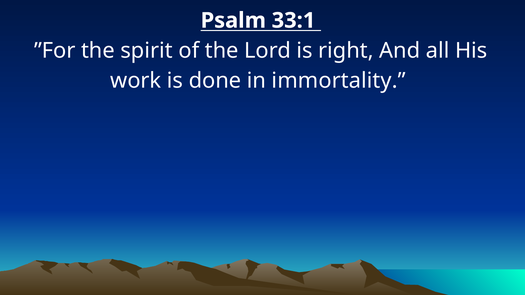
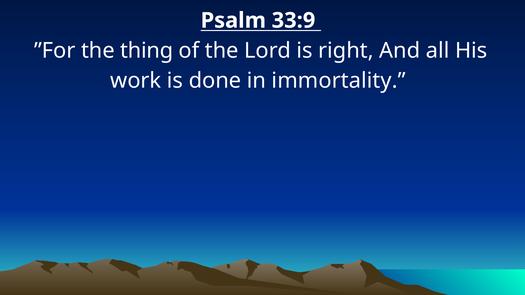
33:1: 33:1 -> 33:9
spirit: spirit -> thing
